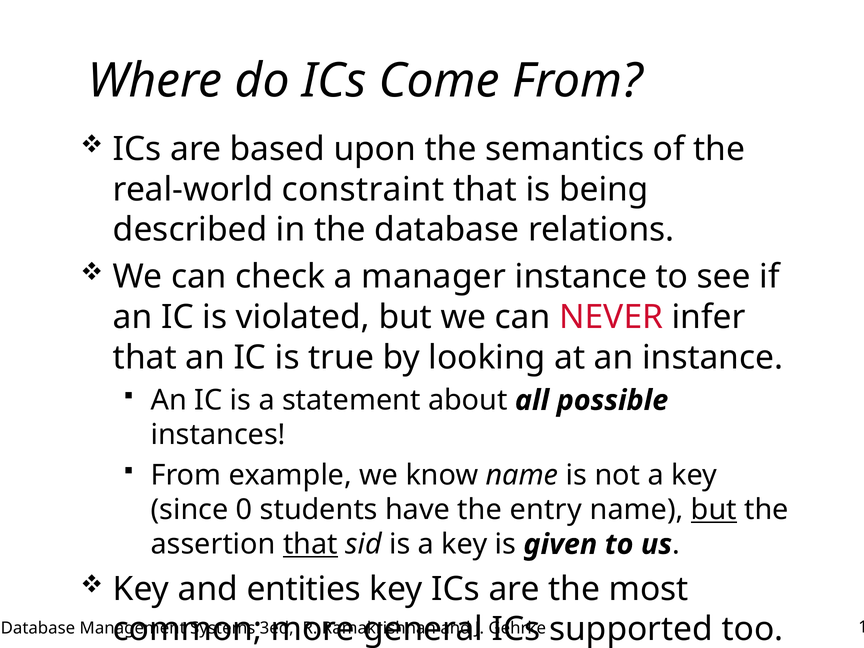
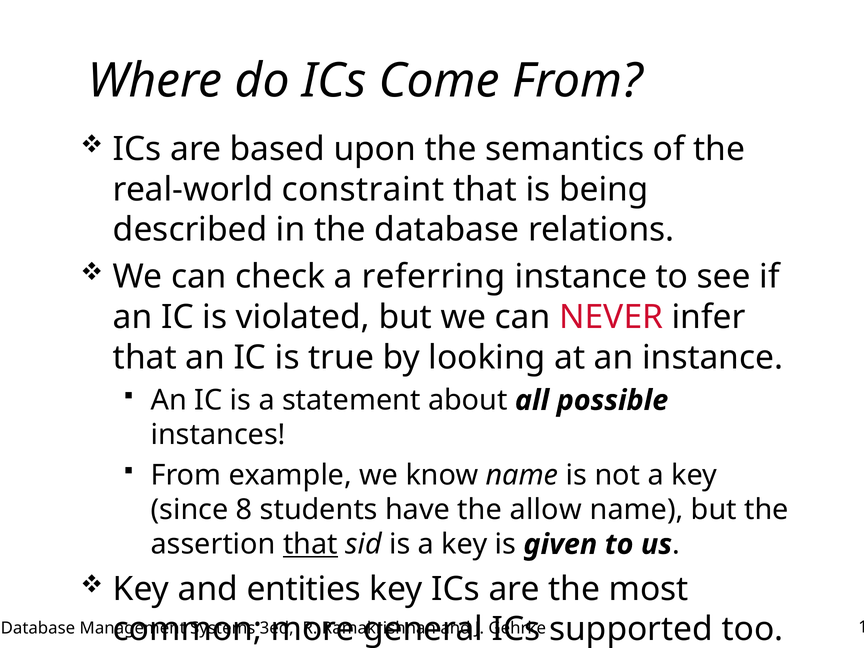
manager: manager -> referring
0: 0 -> 8
entry: entry -> allow
but at (714, 510) underline: present -> none
